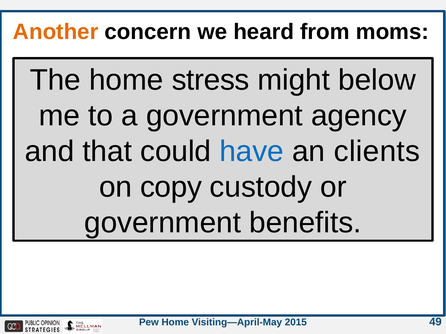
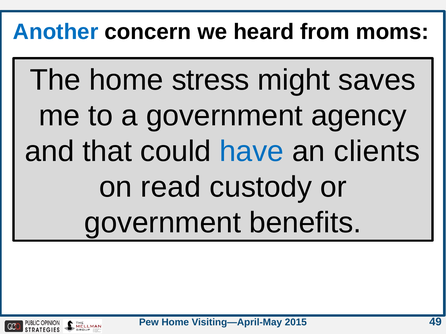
Another colour: orange -> blue
below: below -> saves
copy: copy -> read
